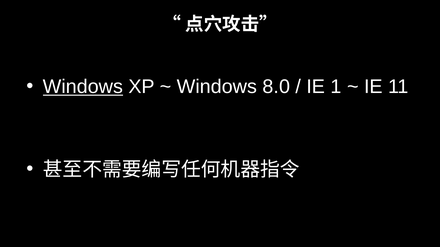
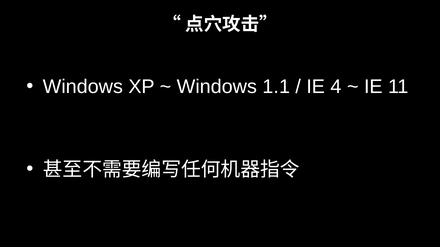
Windows at (83, 87) underline: present -> none
8.0: 8.0 -> 1.1
1: 1 -> 4
